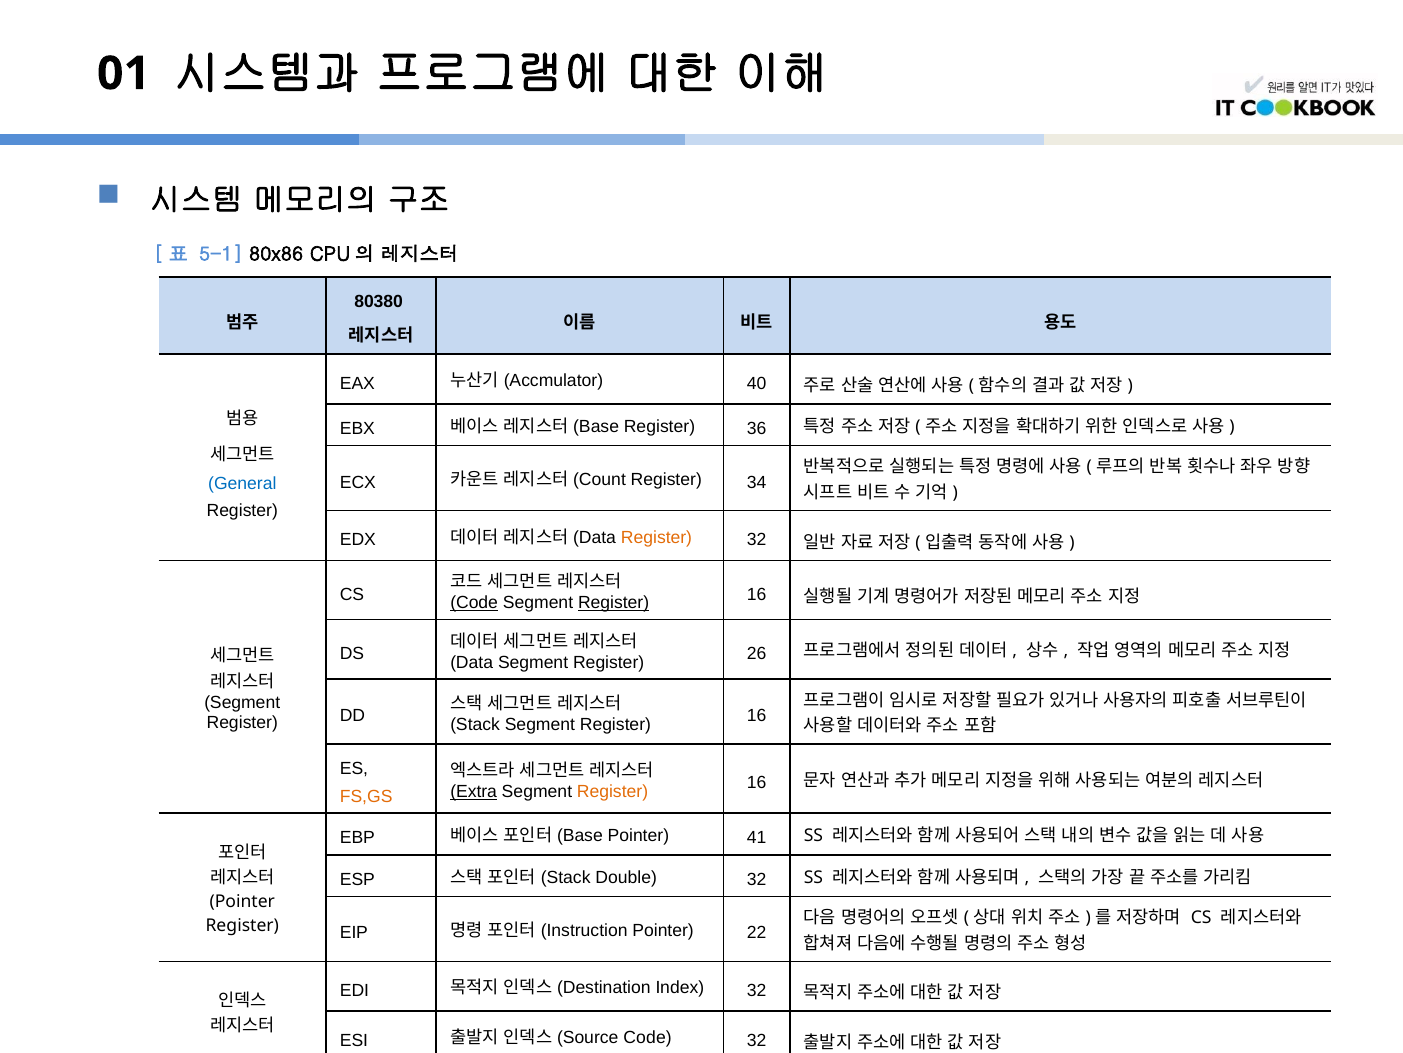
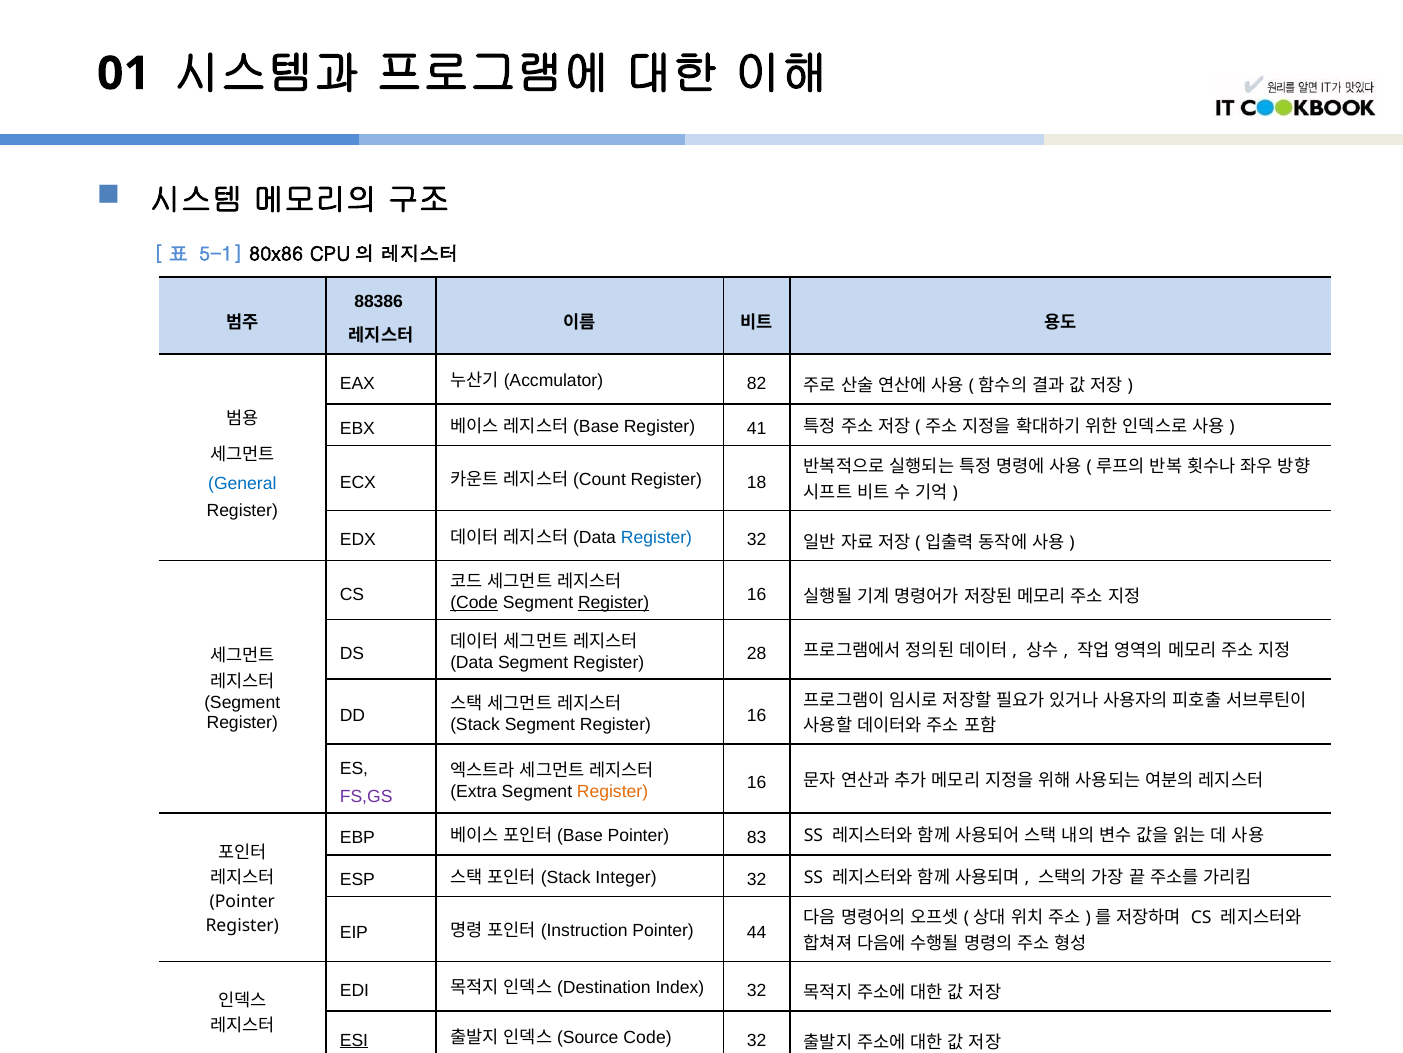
80380: 80380 -> 88386
40: 40 -> 82
36: 36 -> 41
34: 34 -> 18
Register at (657, 537) colour: orange -> blue
26: 26 -> 28
Extra underline: present -> none
FS,GS colour: orange -> purple
41: 41 -> 83
Double: Double -> Integer
22: 22 -> 44
ESI underline: none -> present
